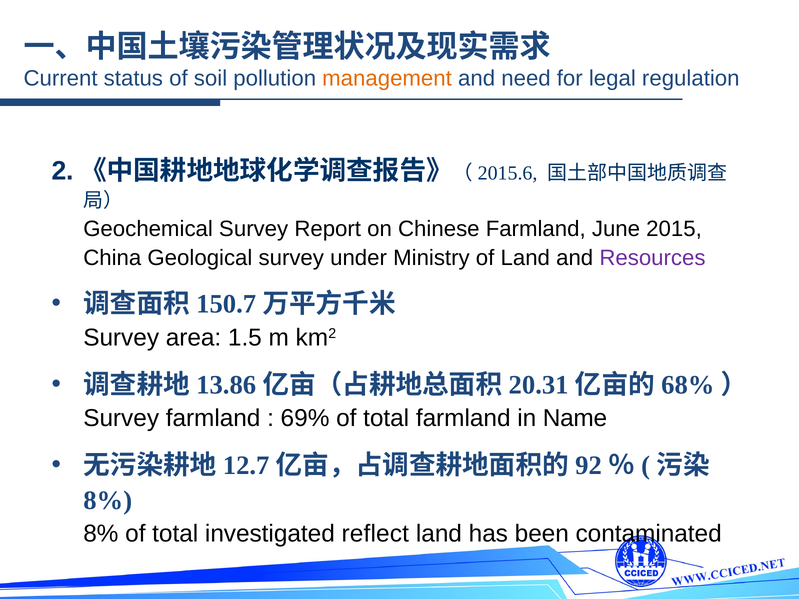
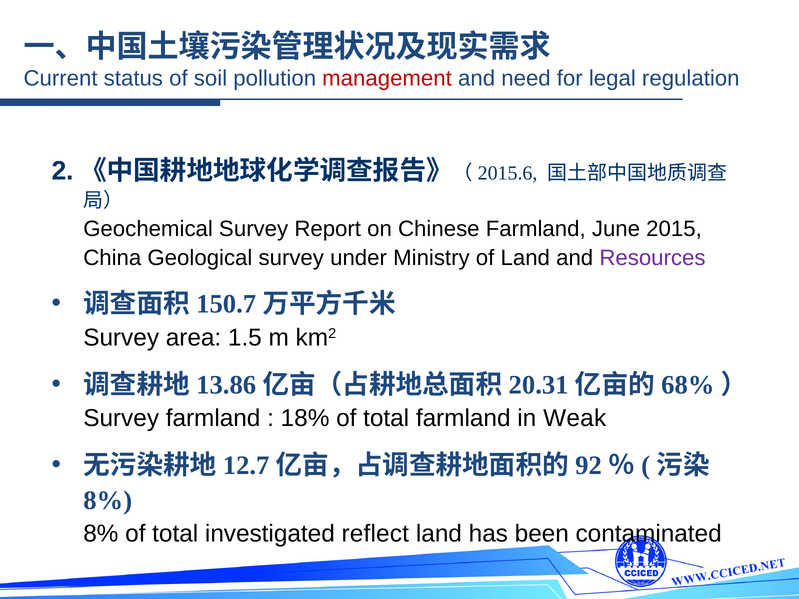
management colour: orange -> red
69%: 69% -> 18%
Name: Name -> Weak
